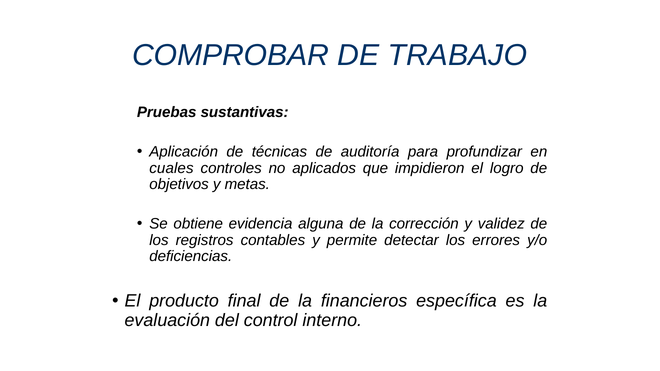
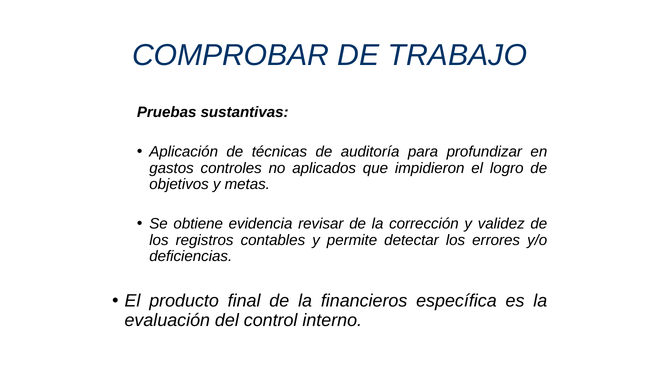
cuales: cuales -> gastos
alguna: alguna -> revisar
